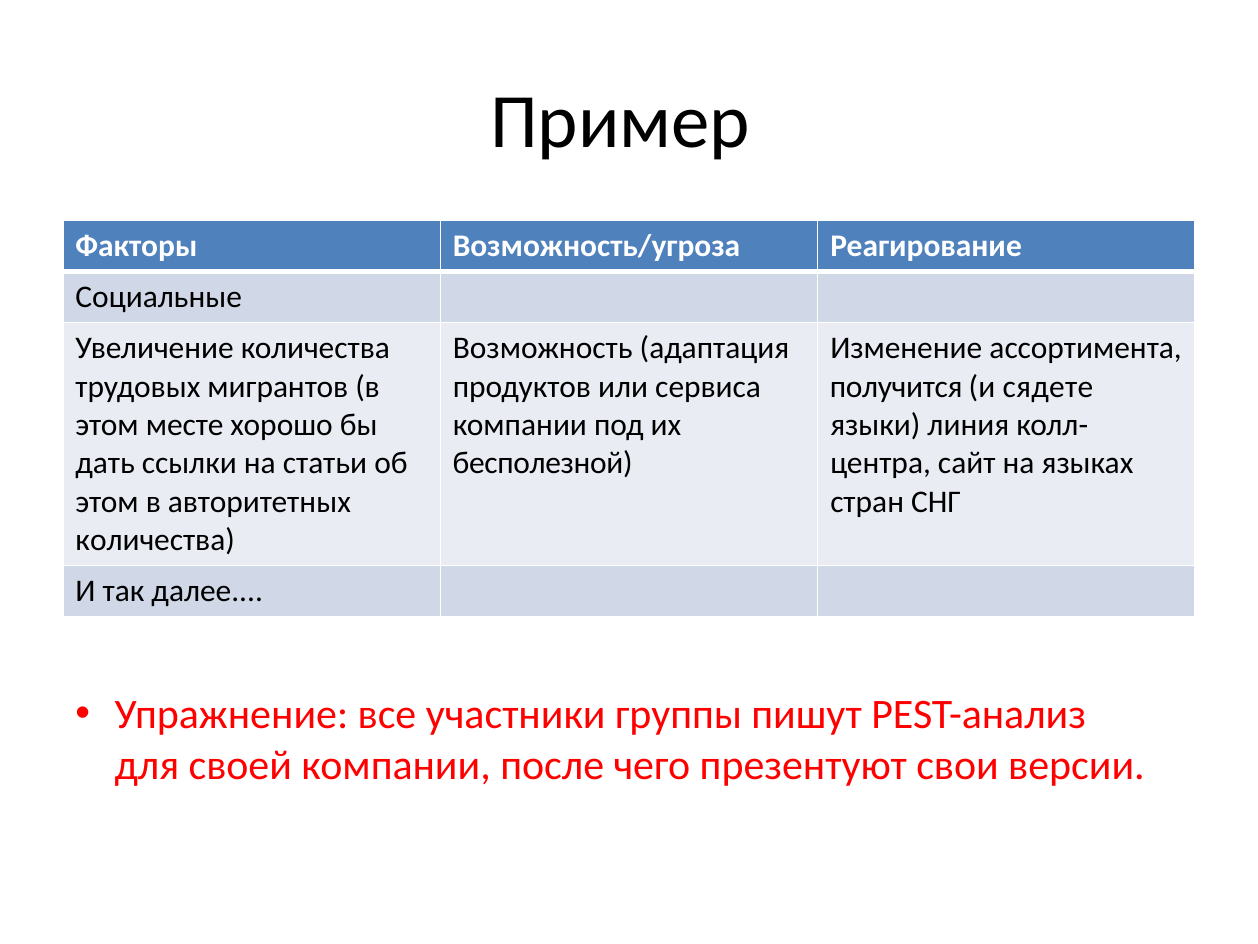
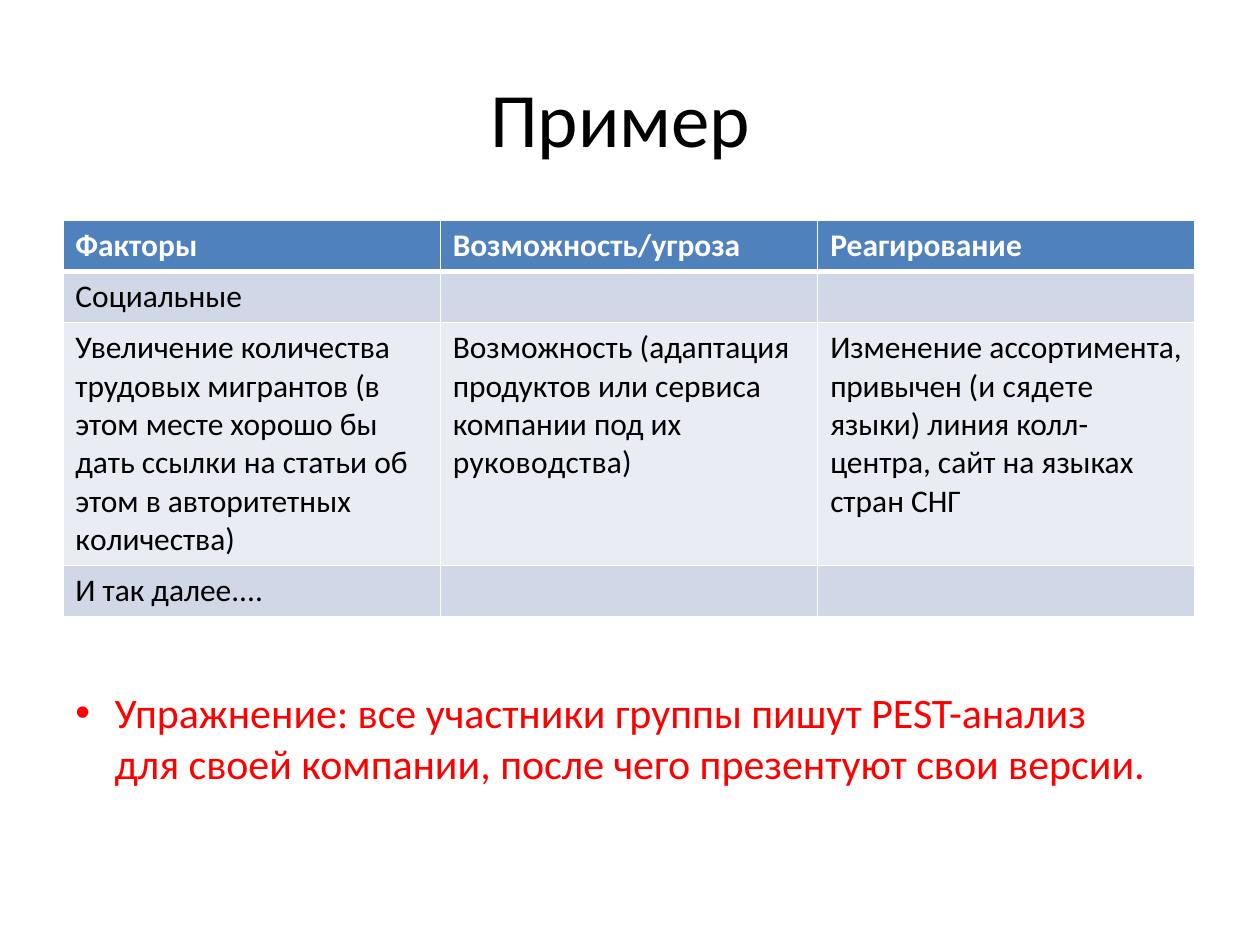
получится: получится -> привычен
бесполезной: бесполезной -> руководства
